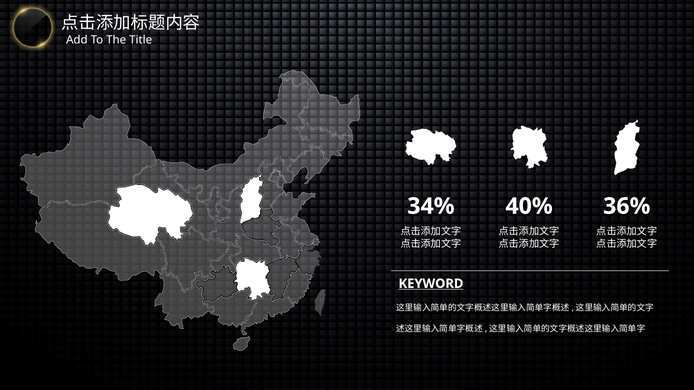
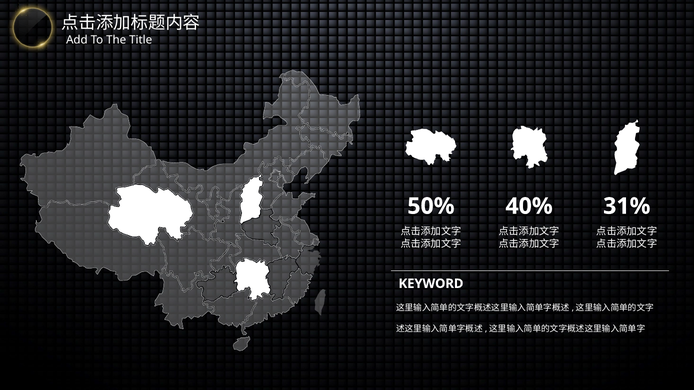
34%: 34% -> 50%
36%: 36% -> 31%
KEYWORD underline: present -> none
